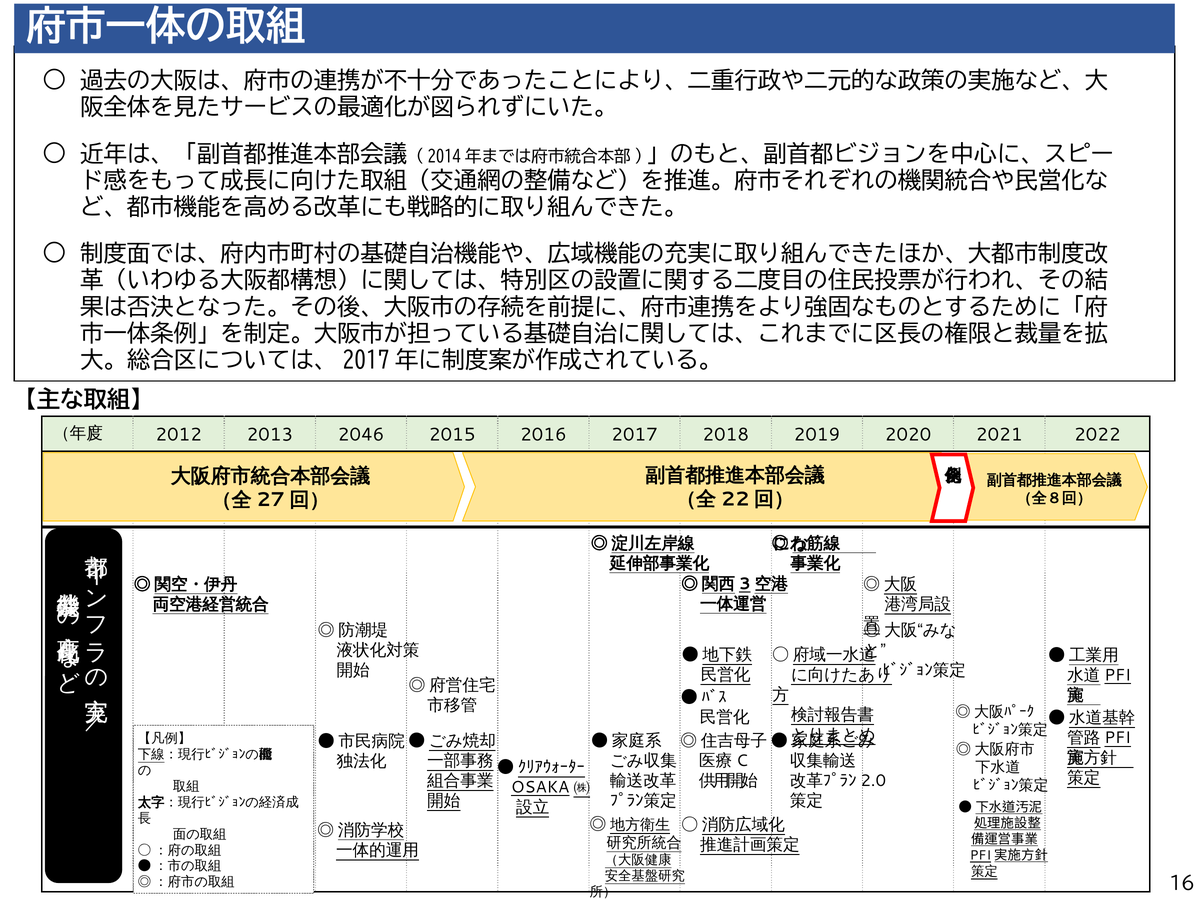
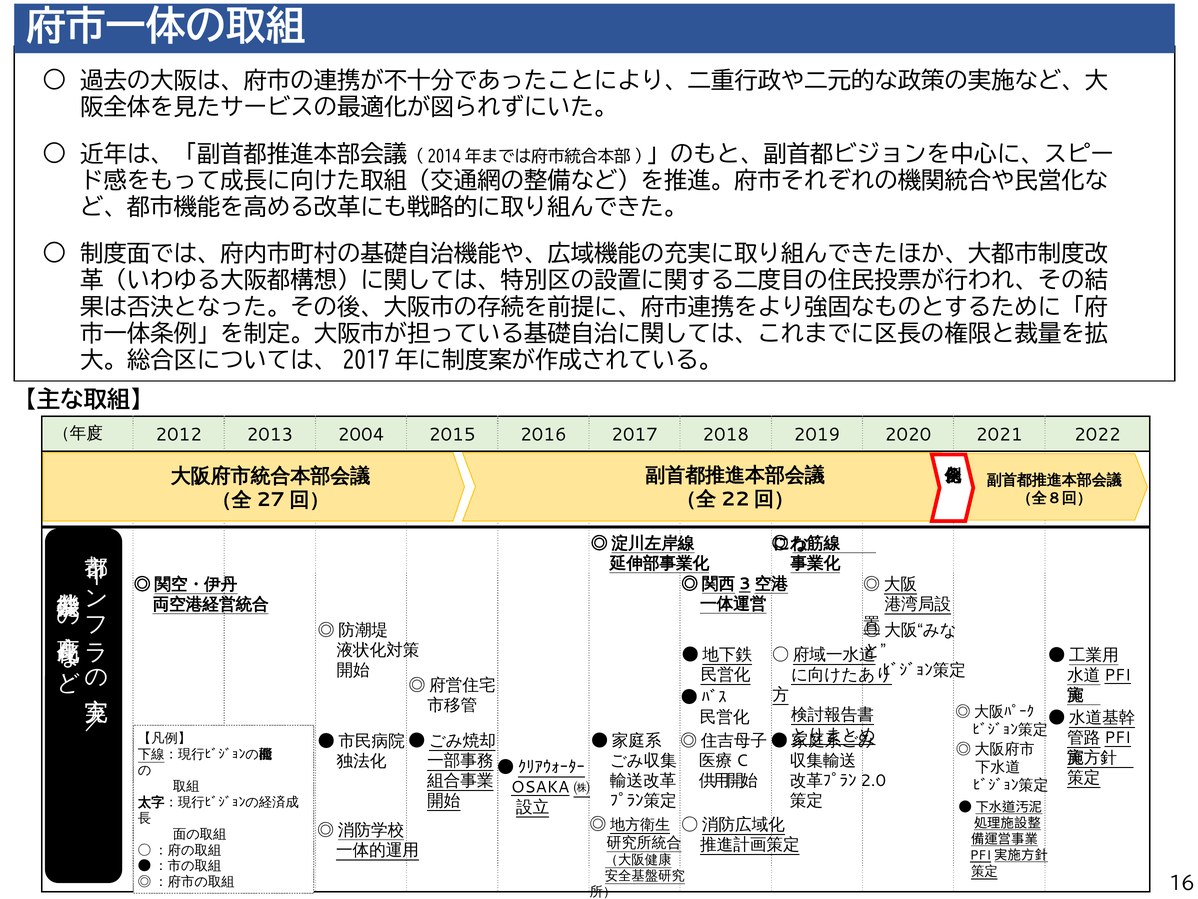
2046: 2046 -> 2004
